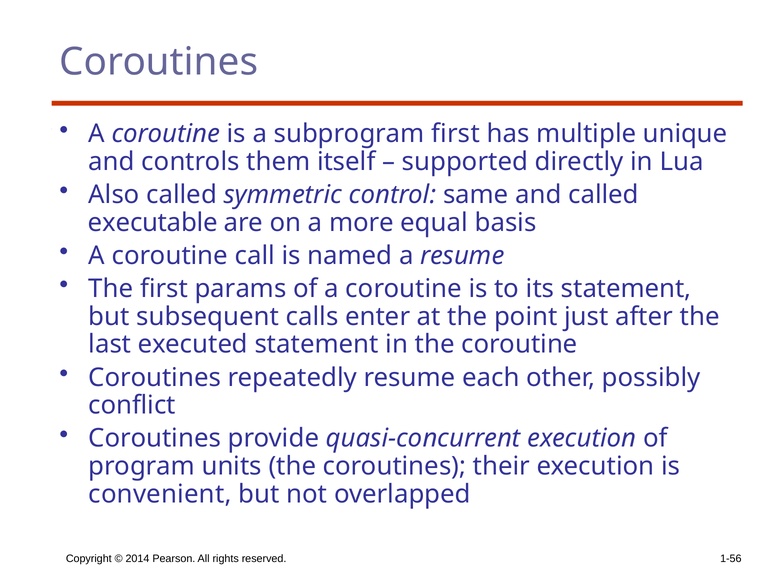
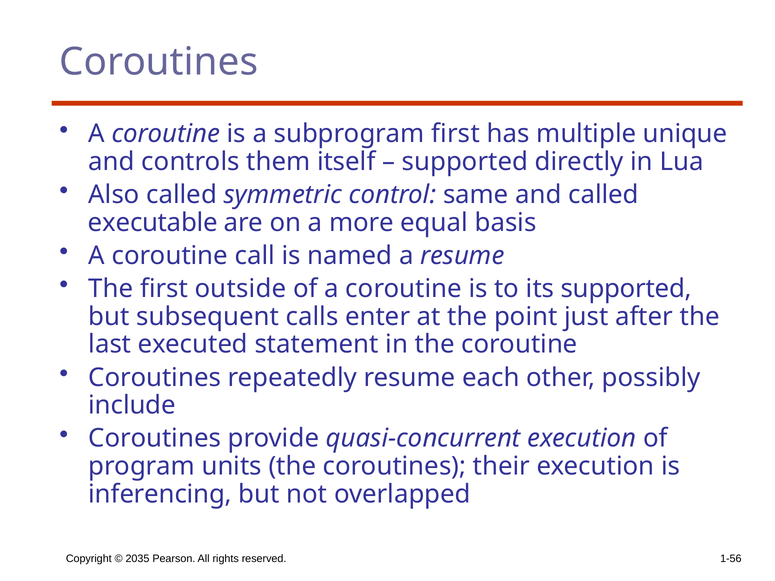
params: params -> outside
its statement: statement -> supported
conflict: conflict -> include
convenient: convenient -> inferencing
2014: 2014 -> 2035
